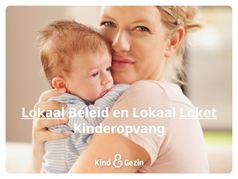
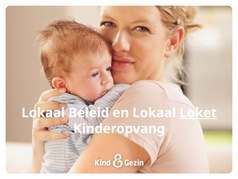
Lokaal at (43, 113) underline: present -> none
